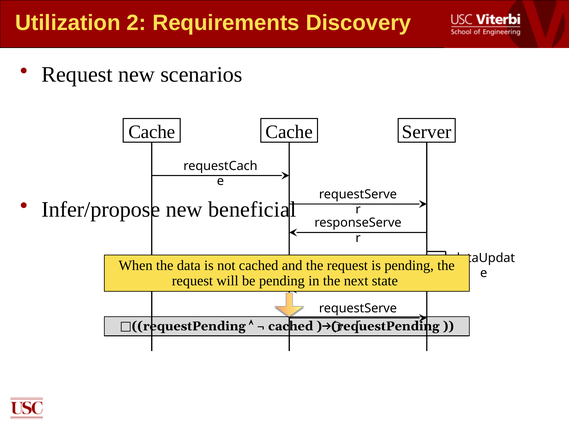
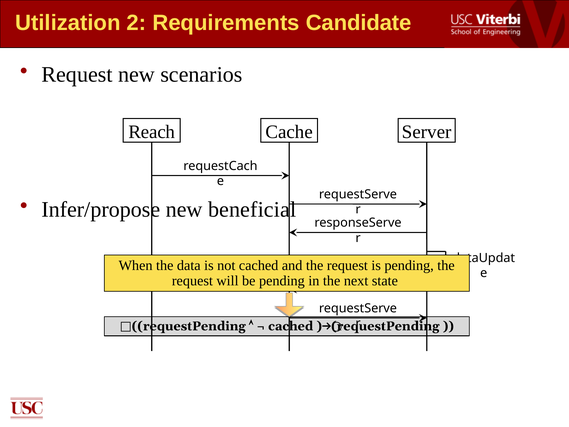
Discovery: Discovery -> Candidate
Cache at (152, 132): Cache -> Reach
